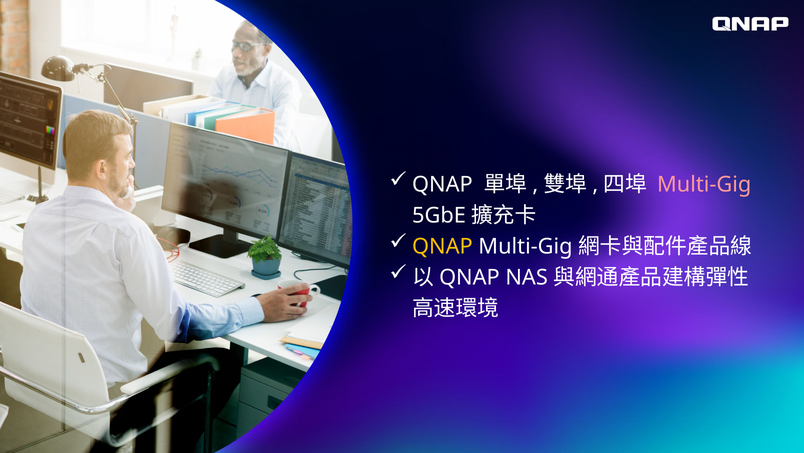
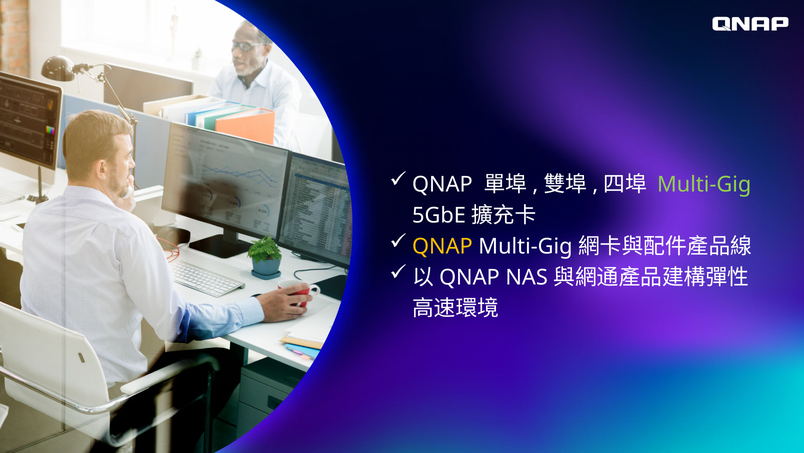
Multi-Gig at (704, 184) colour: pink -> light green
